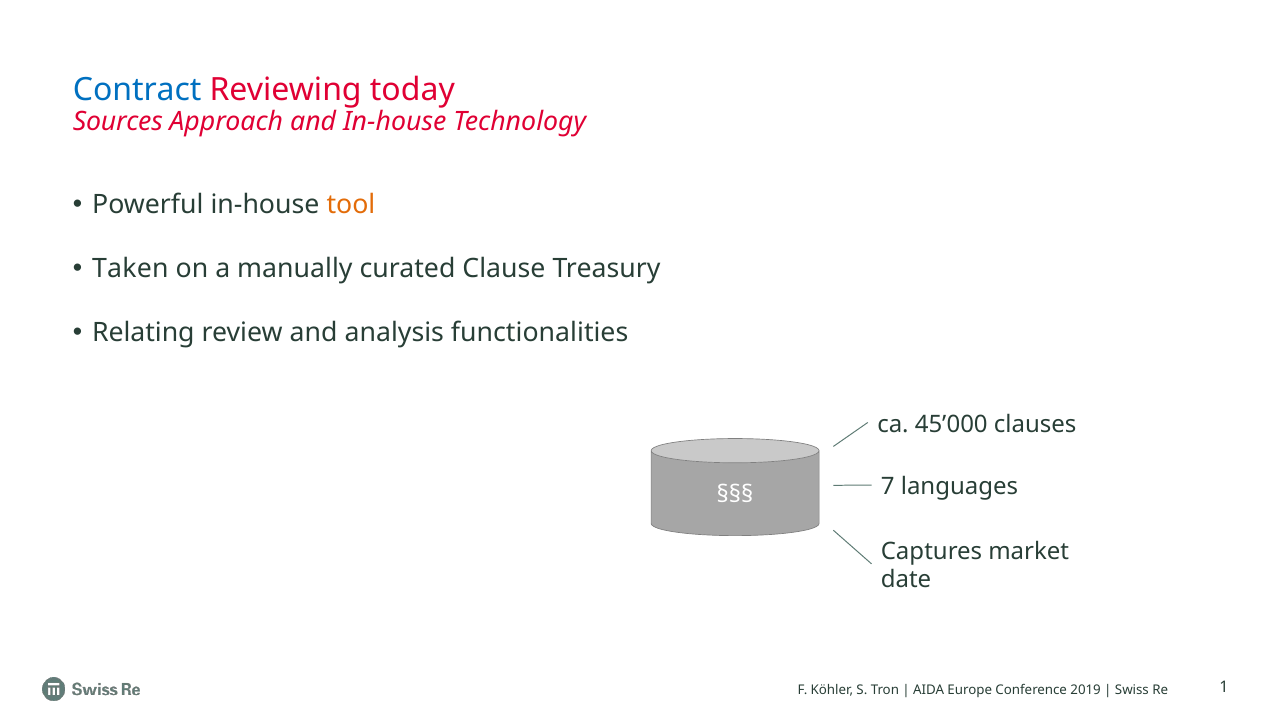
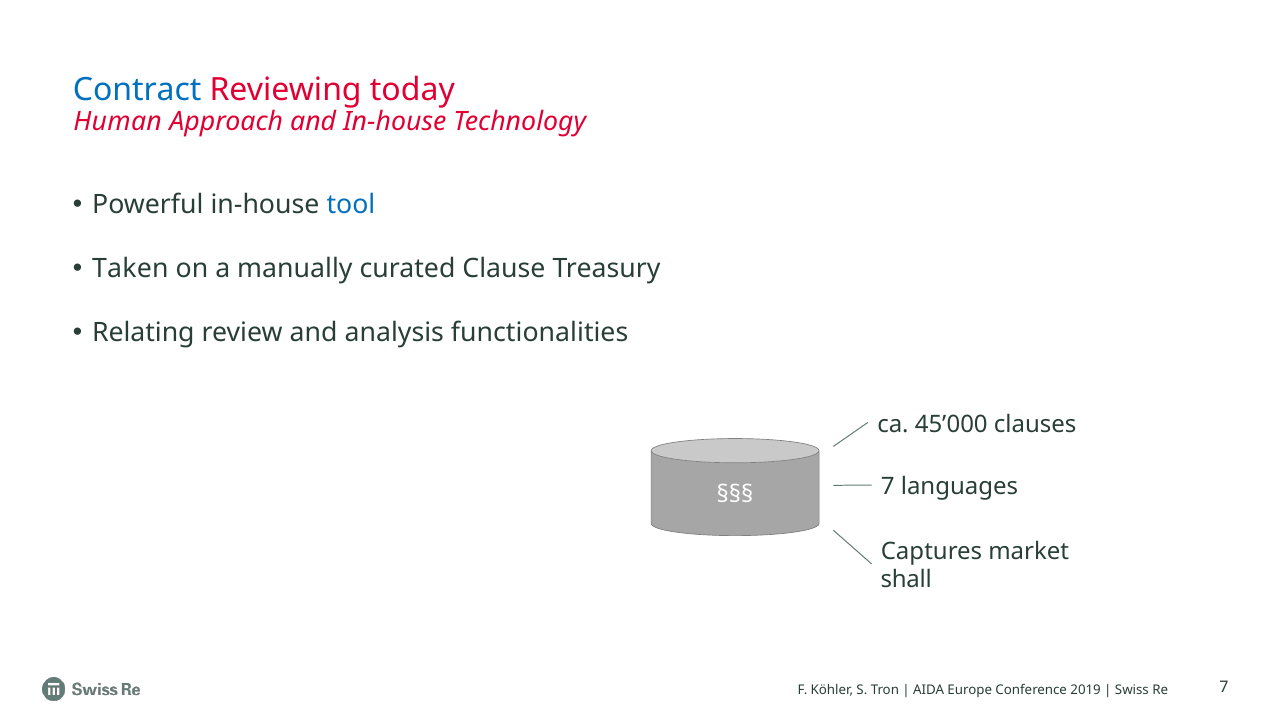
Sources: Sources -> Human
tool colour: orange -> blue
date: date -> shall
1 at (1224, 688): 1 -> 7
